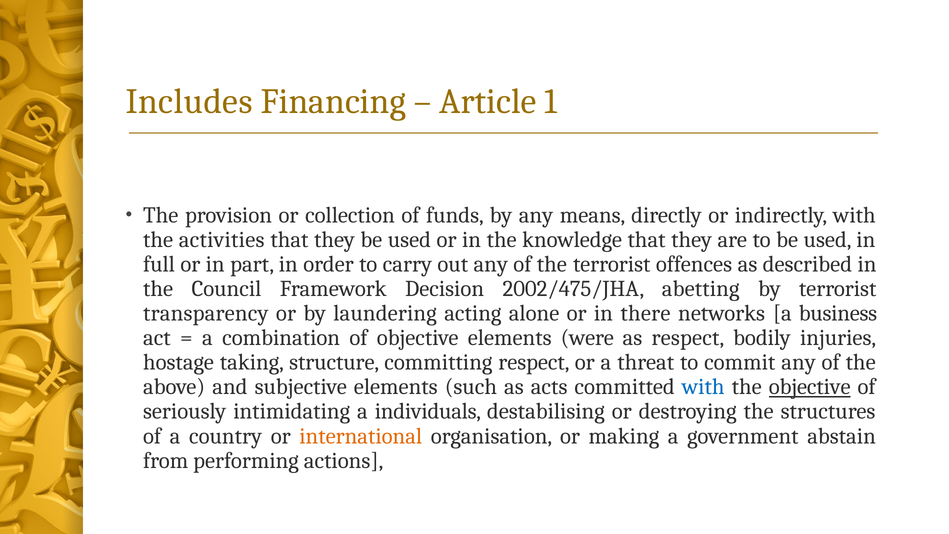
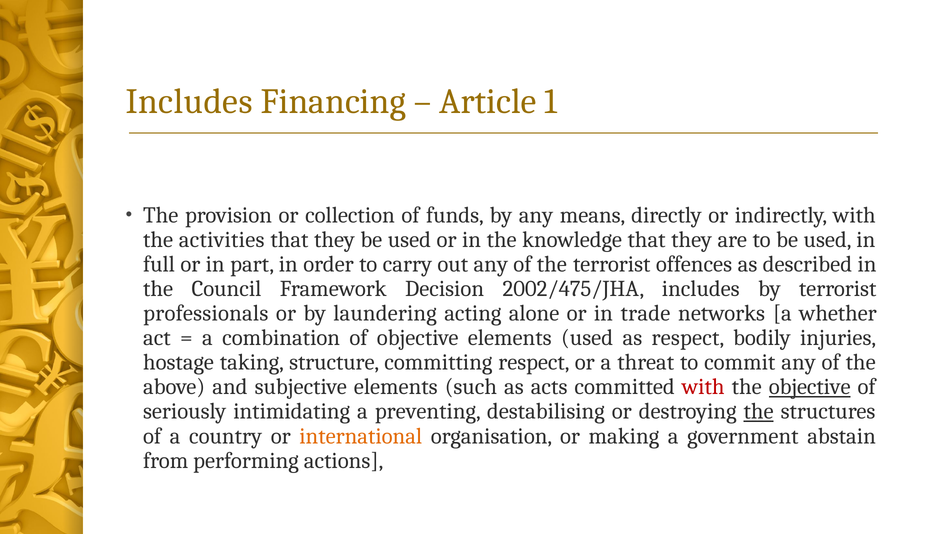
2002/475/JHA abetting: abetting -> includes
transparency: transparency -> professionals
there: there -> trade
business: business -> whether
elements were: were -> used
with at (703, 387) colour: blue -> red
individuals: individuals -> preventing
the at (759, 411) underline: none -> present
